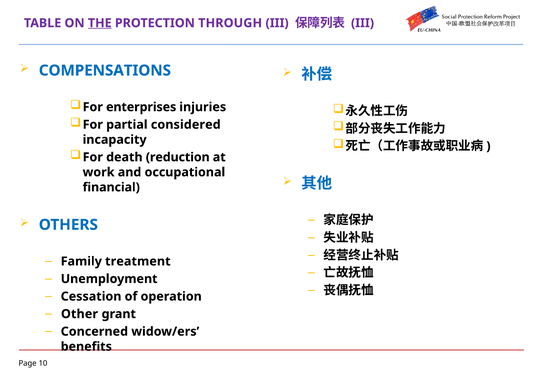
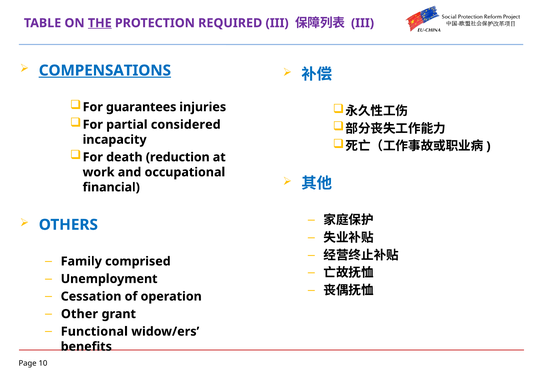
THROUGH: THROUGH -> REQUIRED
COMPENSATIONS underline: none -> present
enterprises: enterprises -> guarantees
treatment: treatment -> comprised
Concerned: Concerned -> Functional
